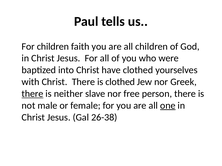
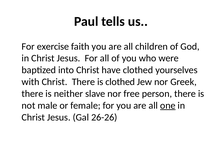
For children: children -> exercise
there at (32, 94) underline: present -> none
26-38: 26-38 -> 26-26
